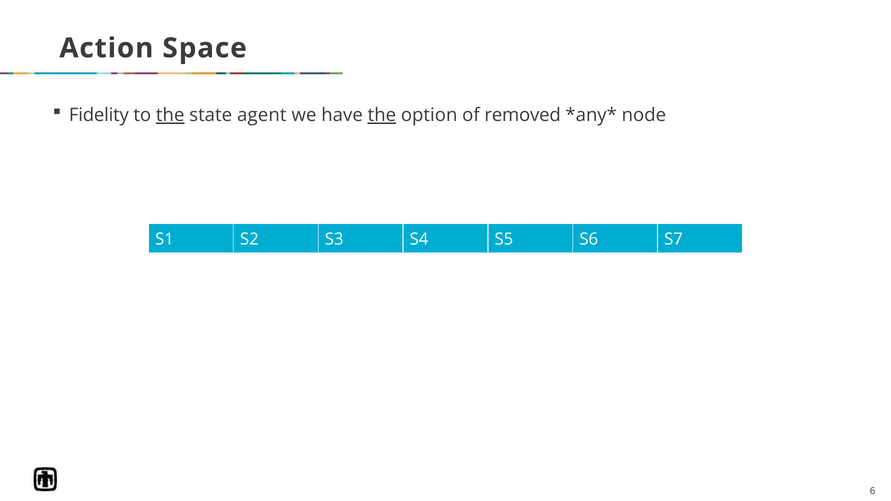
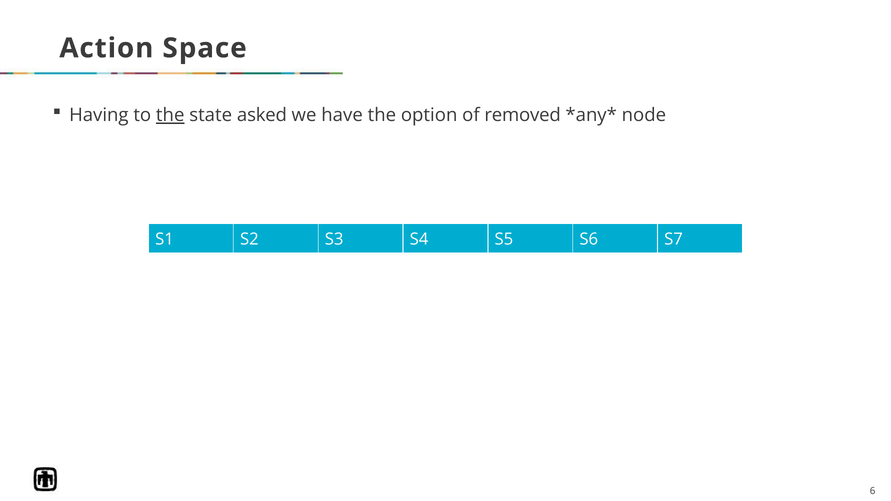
Fidelity: Fidelity -> Having
agent: agent -> asked
the at (382, 115) underline: present -> none
